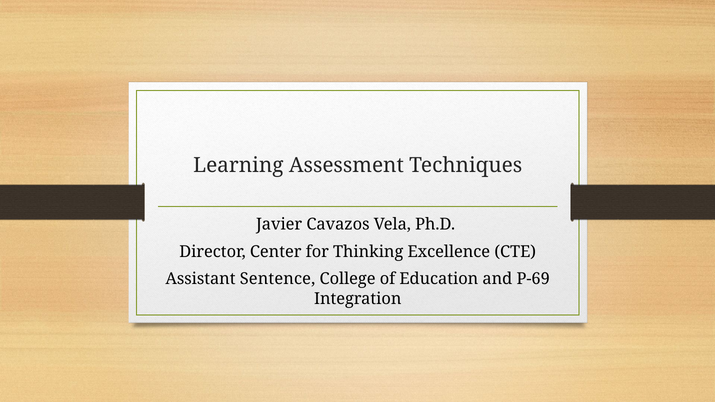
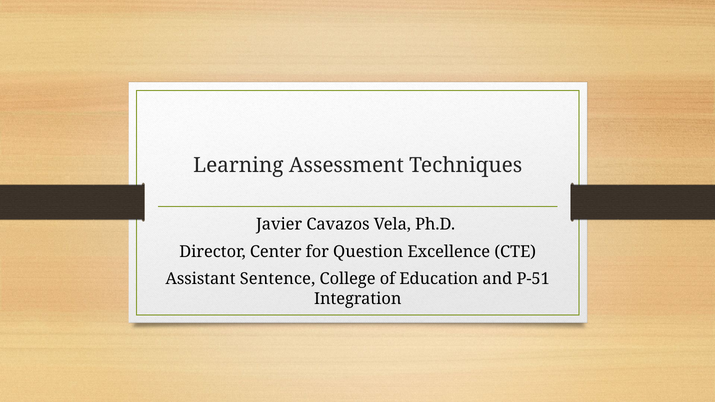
Thinking: Thinking -> Question
P-69: P-69 -> P-51
